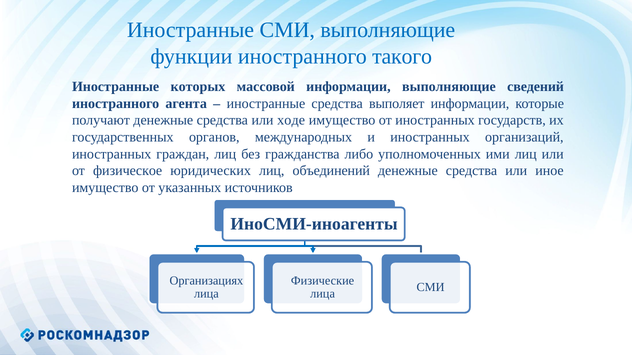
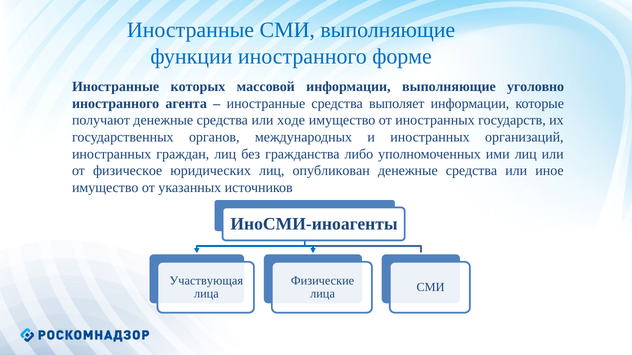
такого: такого -> форме
сведений: сведений -> уголовно
объединений: объединений -> опубликован
Организациях: Организациях -> Участвующая
